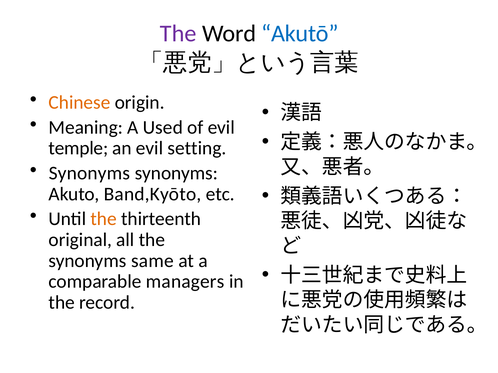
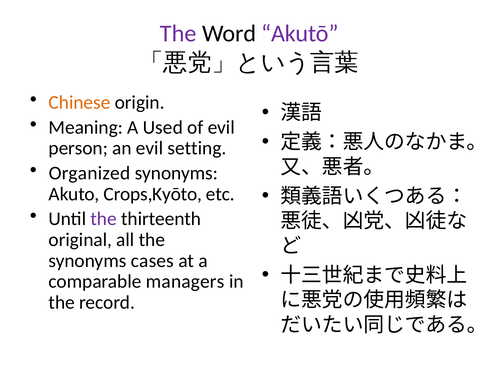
Akutō colour: blue -> purple
temple: temple -> person
Synonyms at (89, 173): Synonyms -> Organized
Band,Kyōto: Band,Kyōto -> Crops,Kyōto
the at (104, 219) colour: orange -> purple
same: same -> cases
